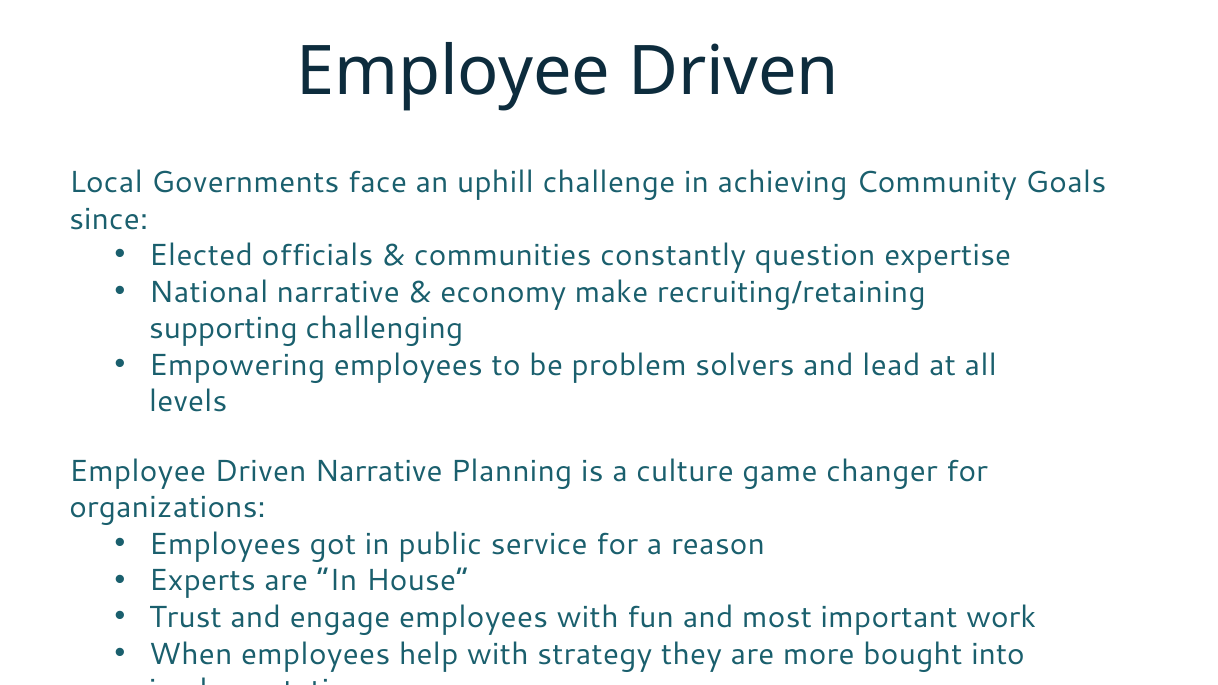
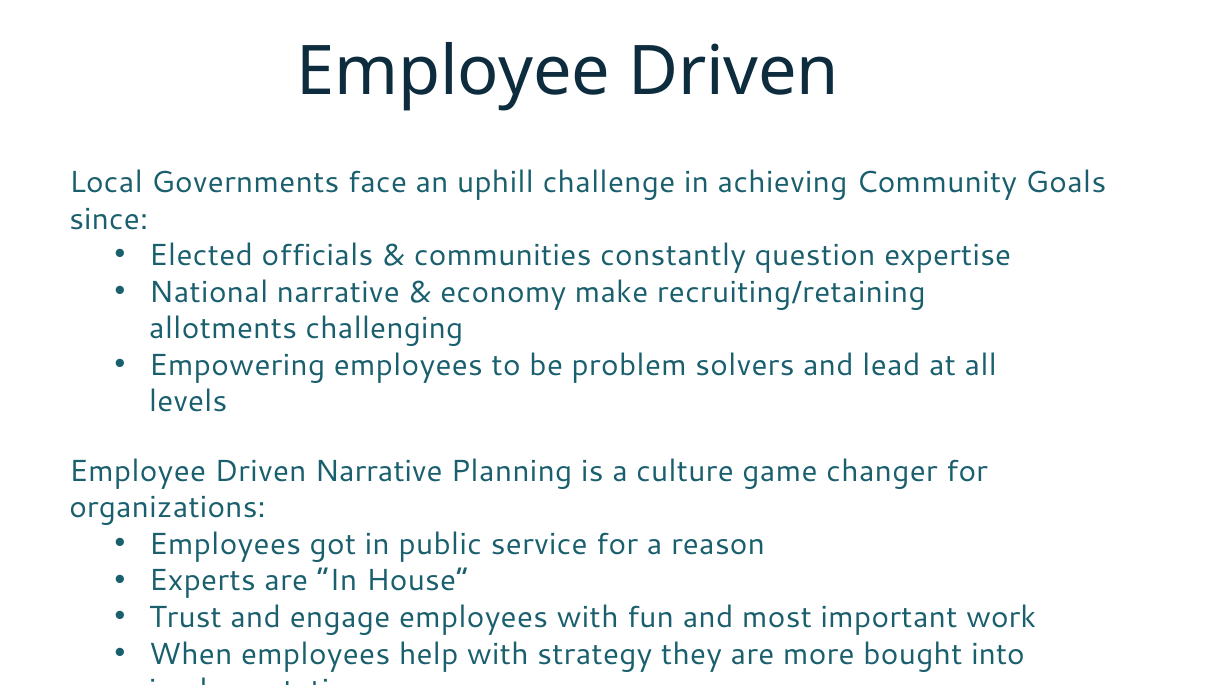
supporting: supporting -> allotments
